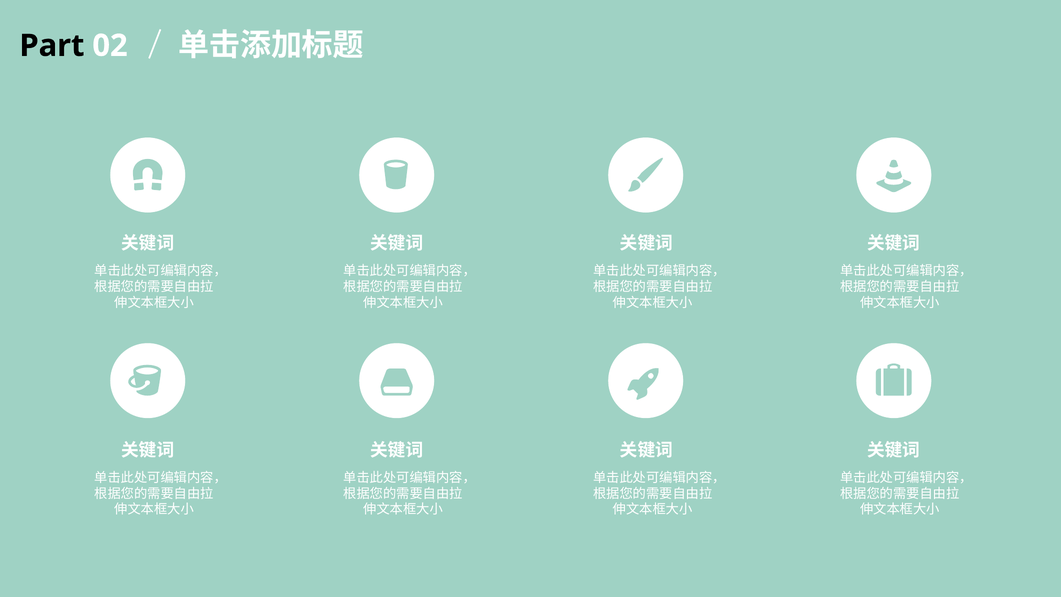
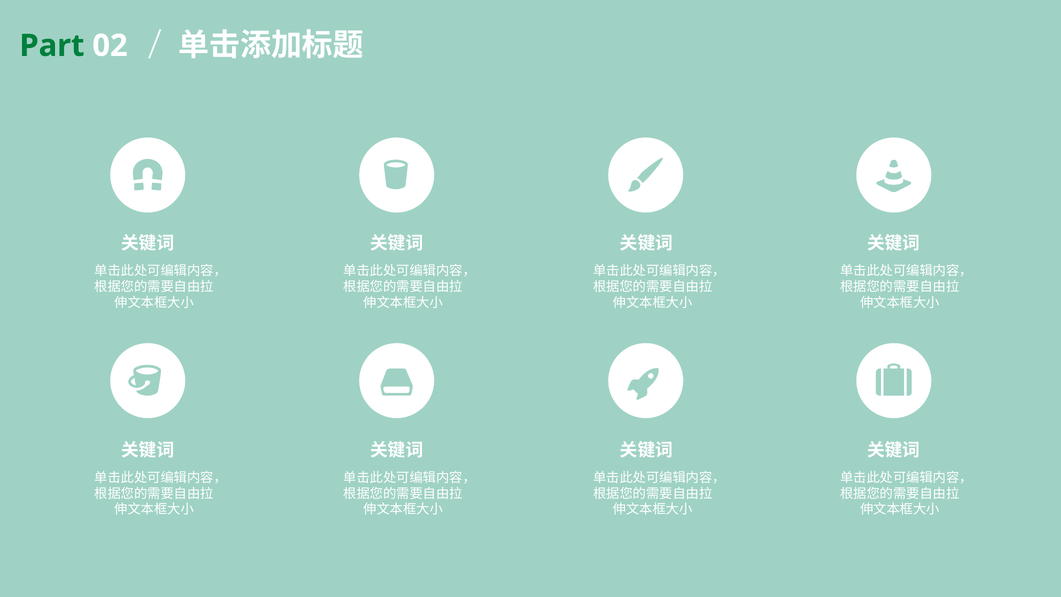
Part colour: black -> green
